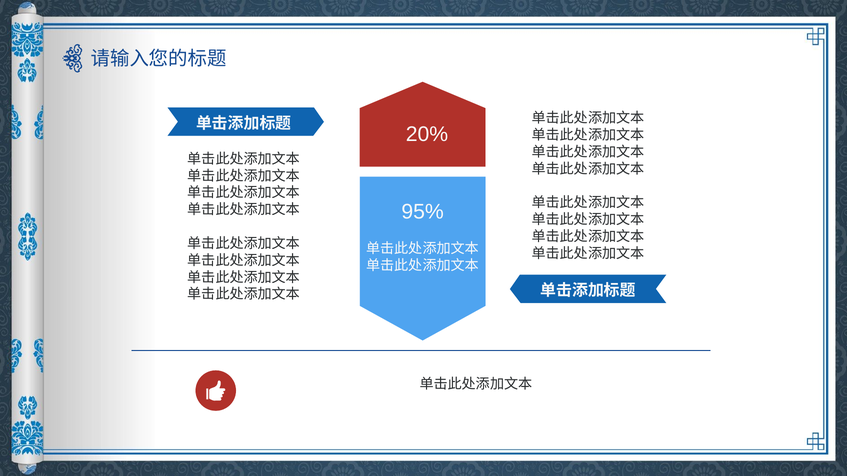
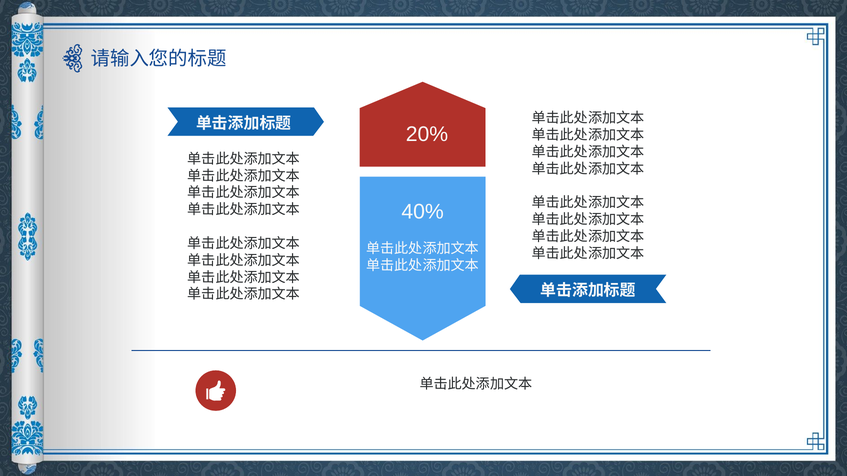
95%: 95% -> 40%
